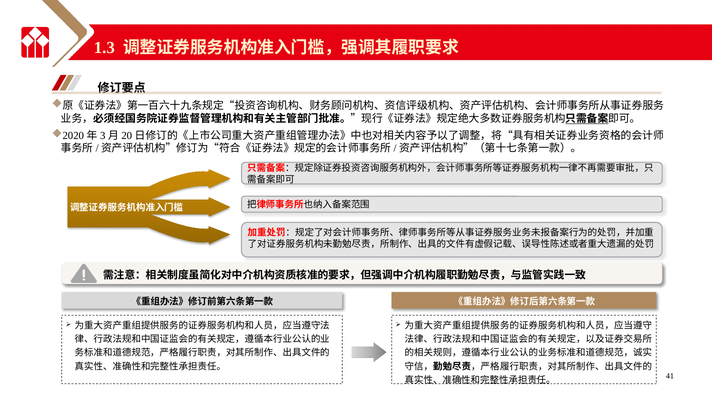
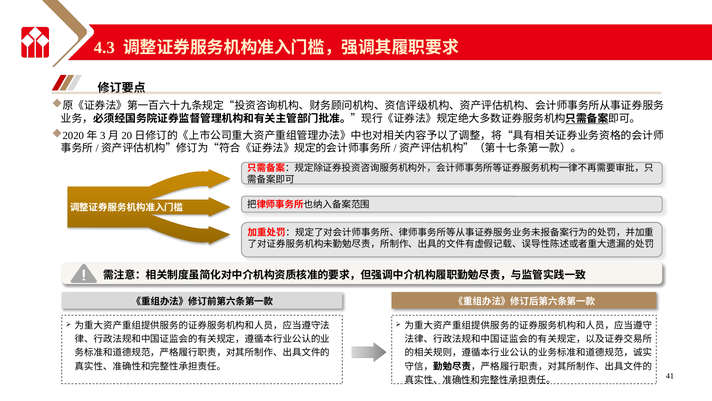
1.3: 1.3 -> 4.3
